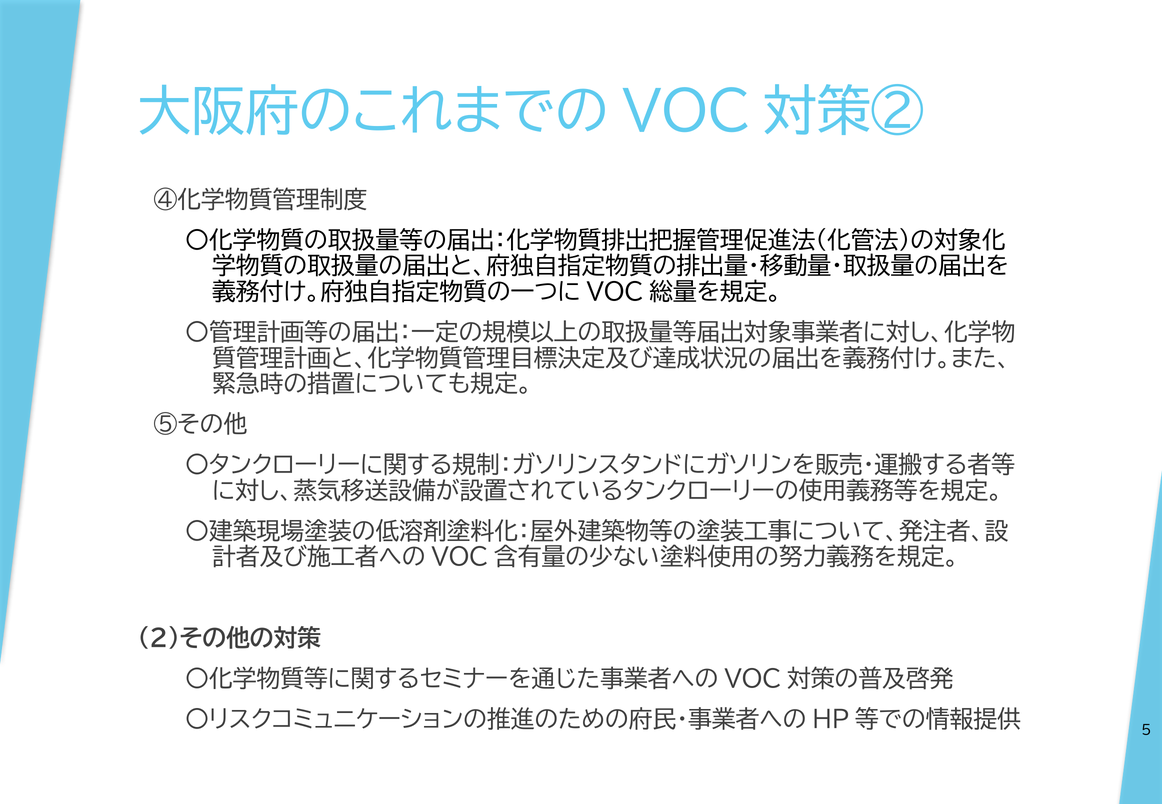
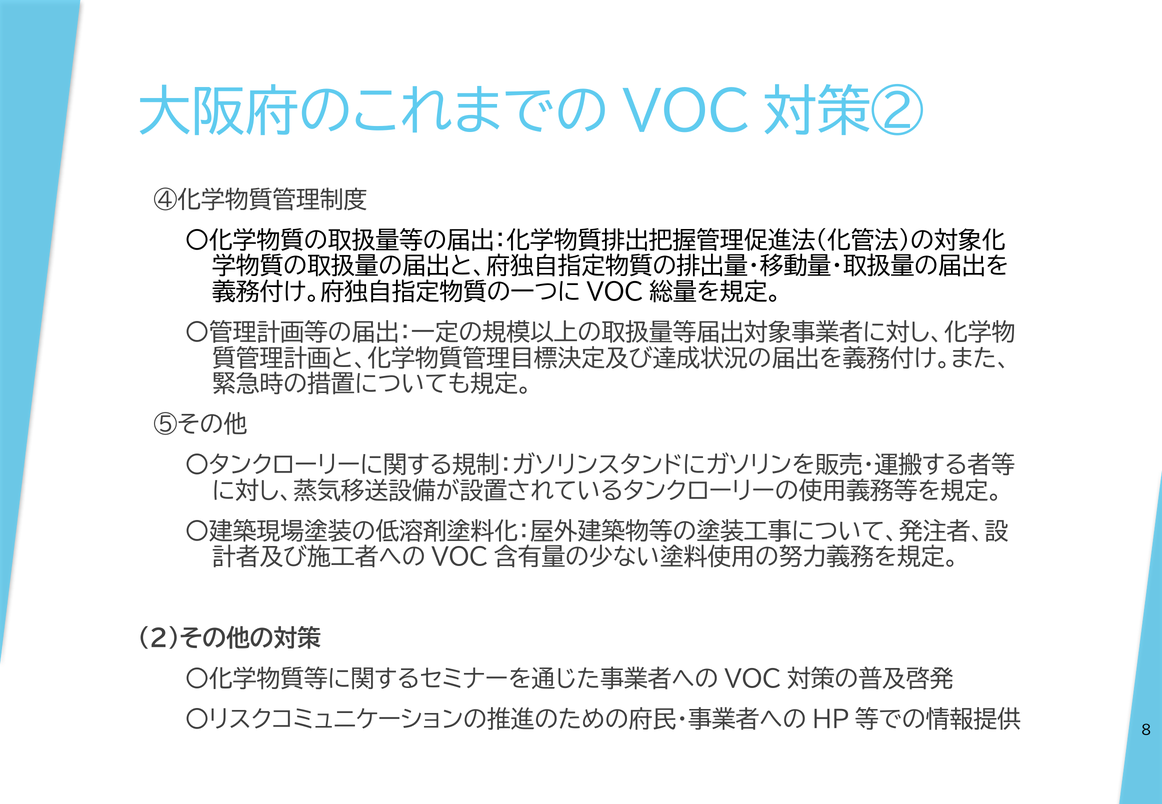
5: 5 -> 8
